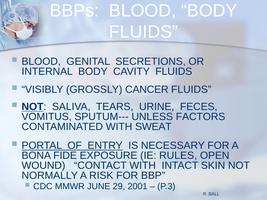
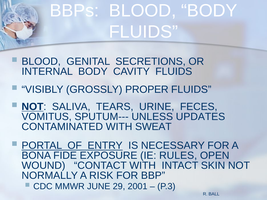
CANCER: CANCER -> PROPER
FACTORS: FACTORS -> UPDATES
